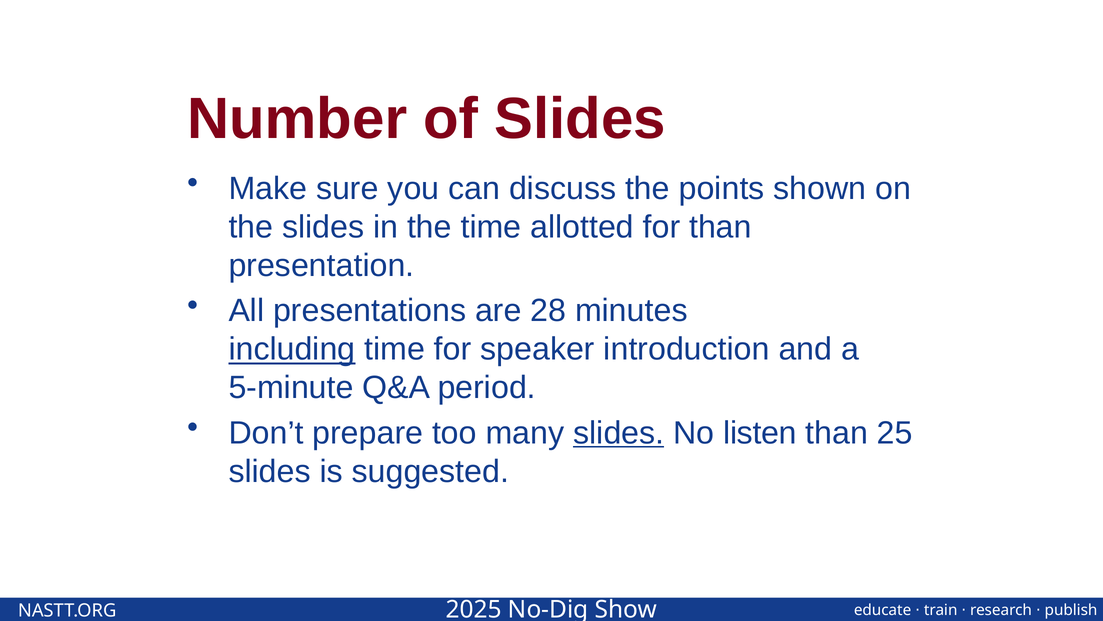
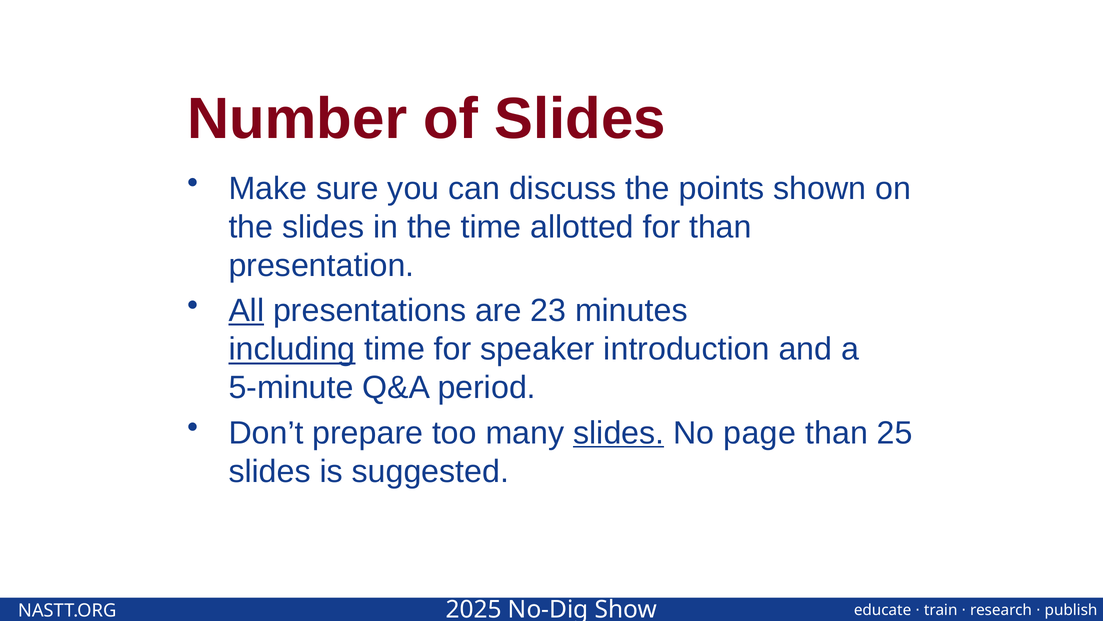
All underline: none -> present
28: 28 -> 23
listen: listen -> page
